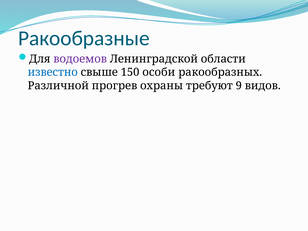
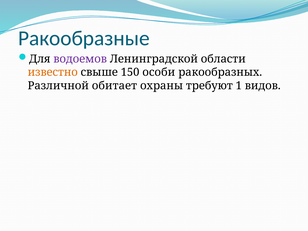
известно colour: blue -> orange
прогрев: прогрев -> обитает
9: 9 -> 1
